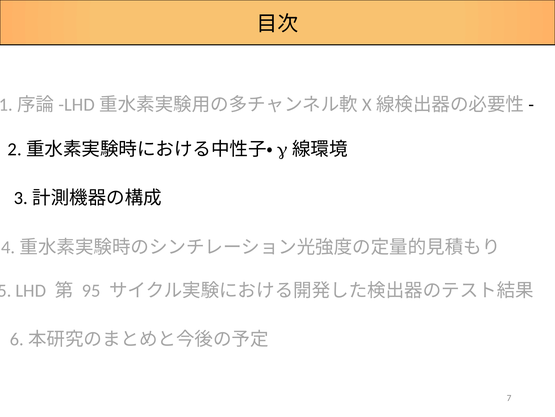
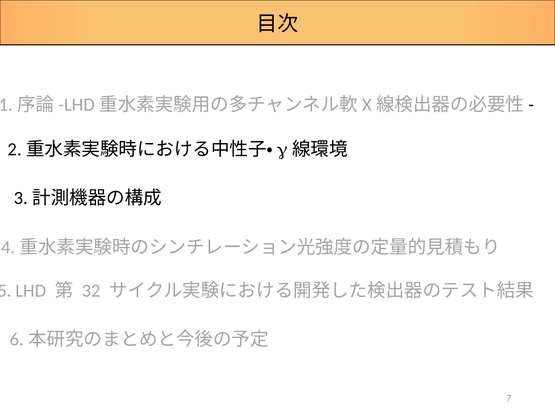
95: 95 -> 32
